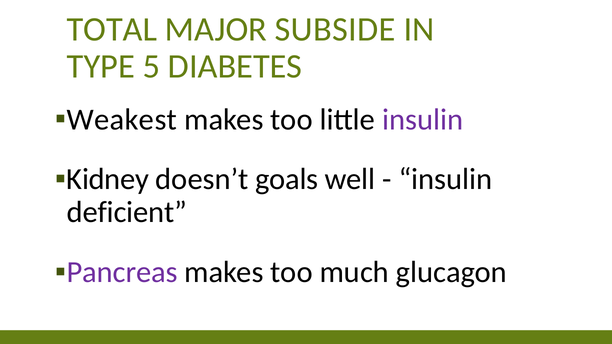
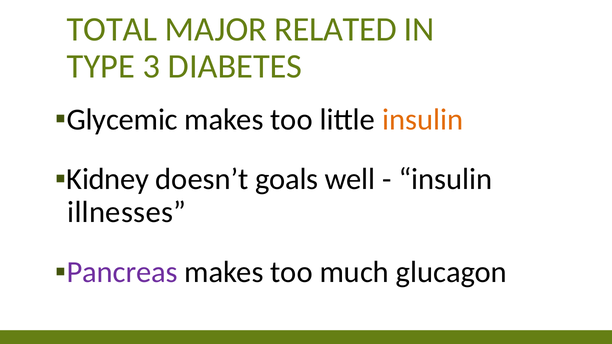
SUBSIDE: SUBSIDE -> RELATED
5: 5 -> 3
Weakest: Weakest -> Glycemic
insulin at (423, 120) colour: purple -> orange
deficient: deficient -> illnesses
